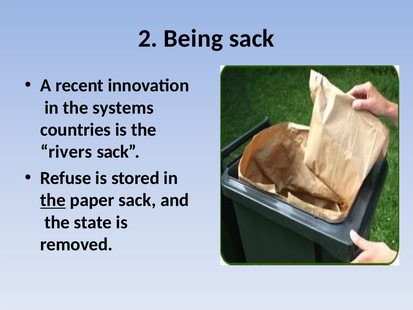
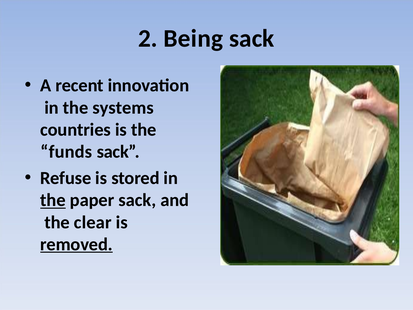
rivers: rivers -> funds
state: state -> clear
removed underline: none -> present
